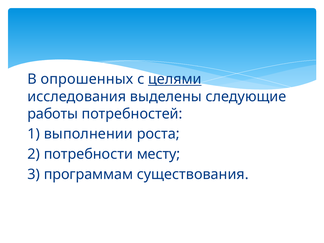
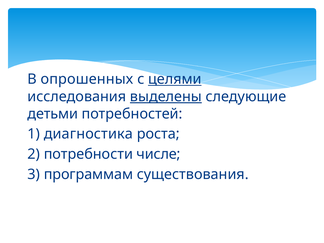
выделены underline: none -> present
работы: работы -> детьми
выполнении: выполнении -> диагностика
месту: месту -> числе
